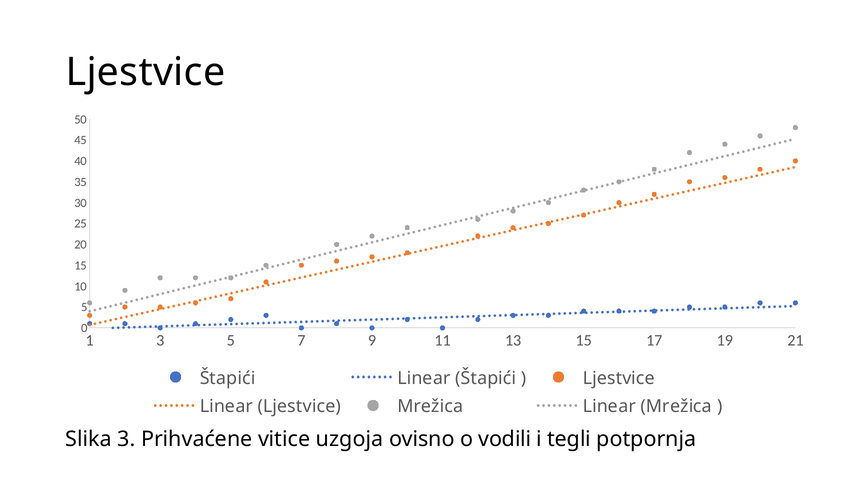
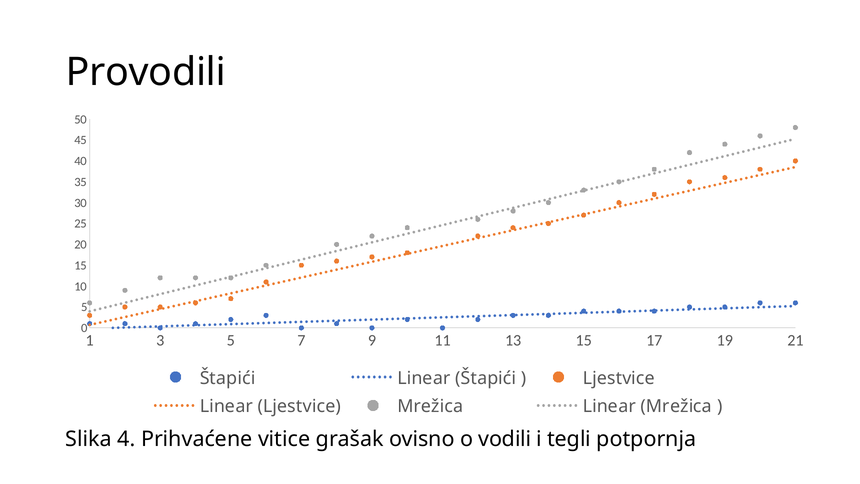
Ljestvice at (145, 72): Ljestvice -> Provodili
Slika 3: 3 -> 4
uzgoja: uzgoja -> grašak
